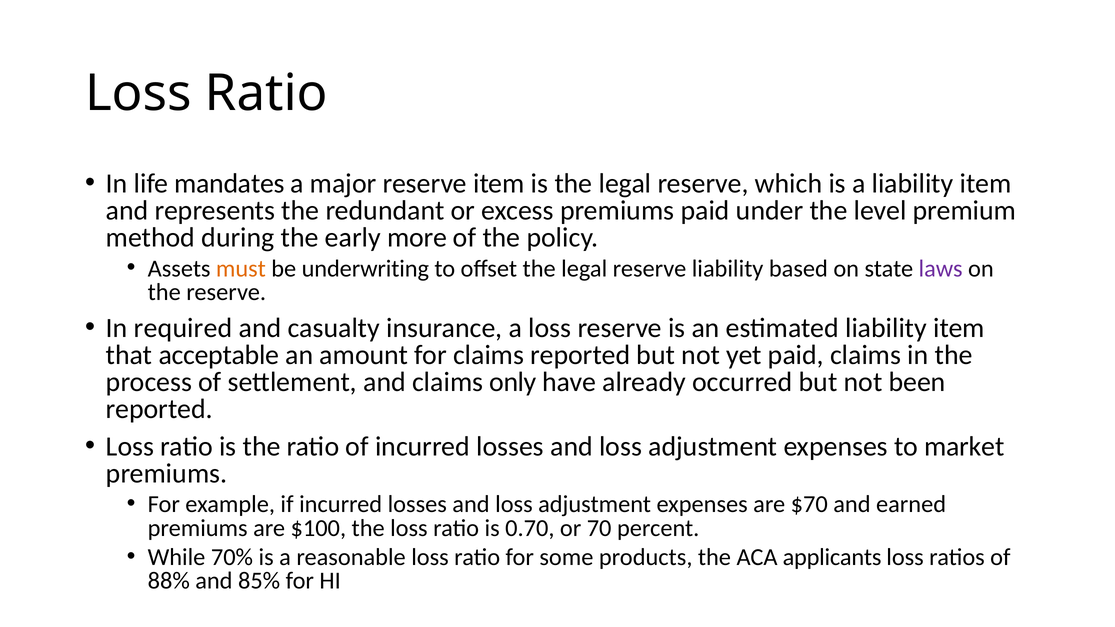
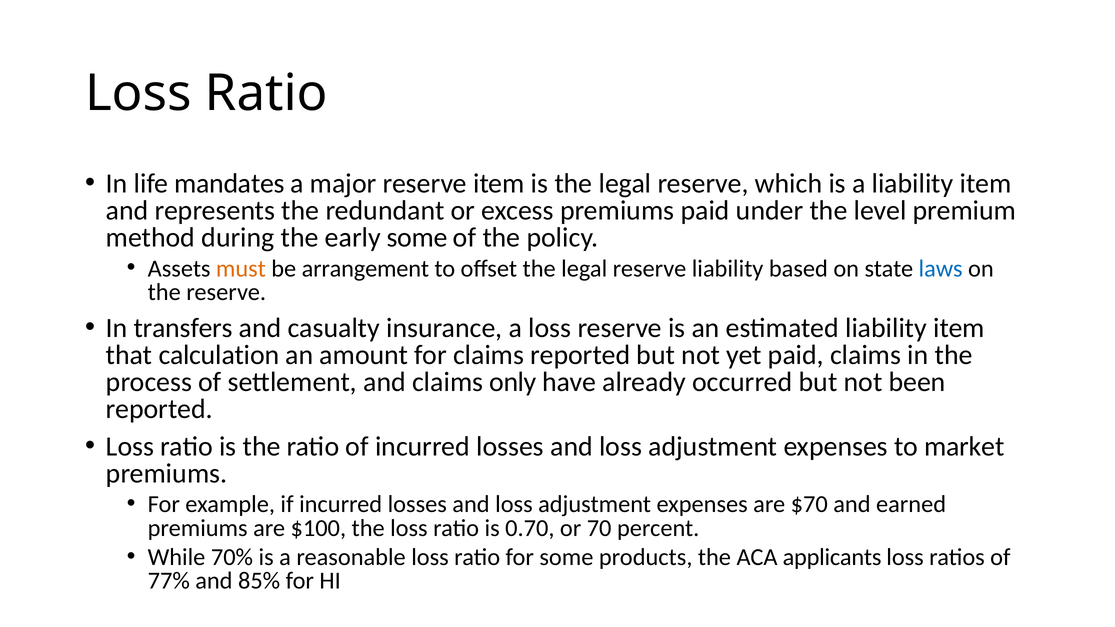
early more: more -> some
underwriting: underwriting -> arrangement
laws colour: purple -> blue
required: required -> transfers
acceptable: acceptable -> calculation
88%: 88% -> 77%
